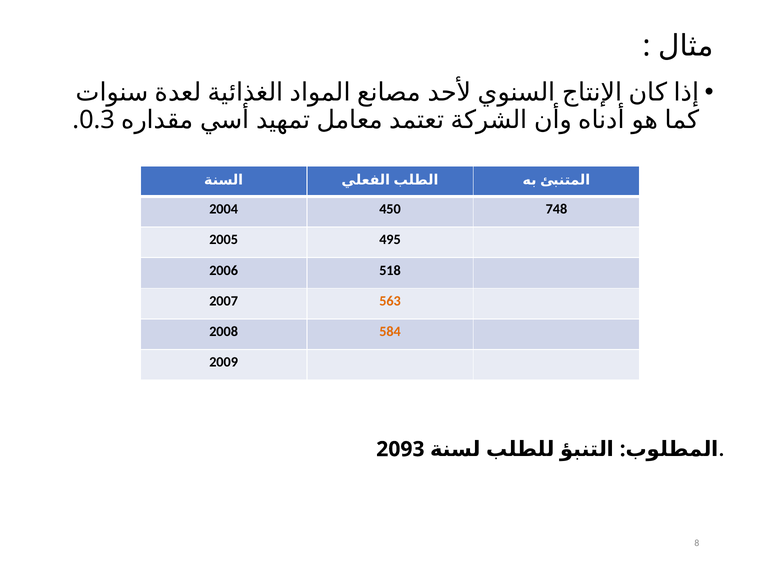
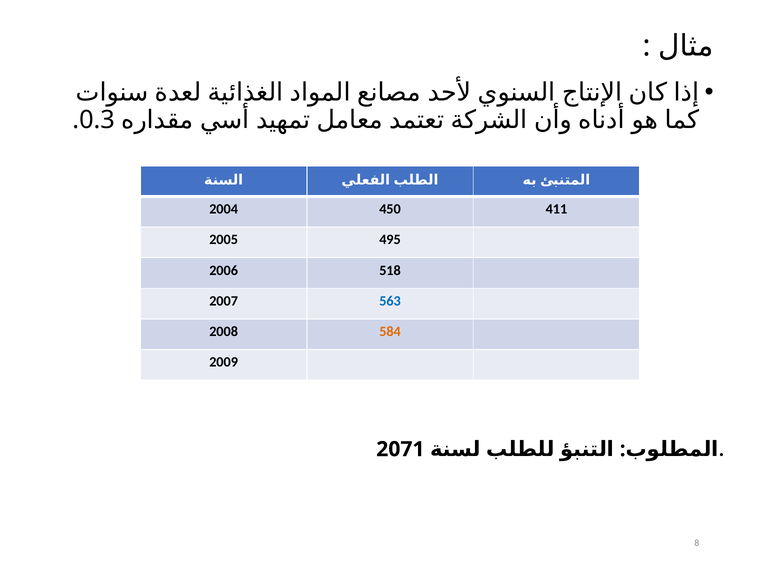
748: 748 -> 411
563 colour: orange -> blue
2093: 2093 -> 2071
